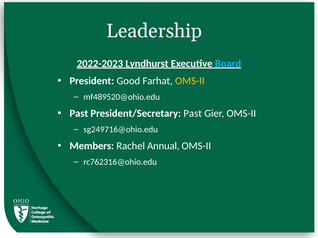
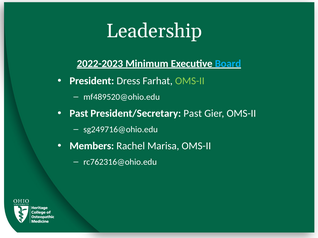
Lyndhurst: Lyndhurst -> Minimum
Good: Good -> Dress
OMS-II at (190, 81) colour: yellow -> light green
Annual: Annual -> Marisa
